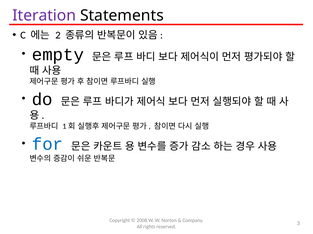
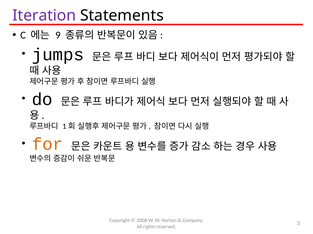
2: 2 -> 9
empty: empty -> jumps
for colour: blue -> orange
